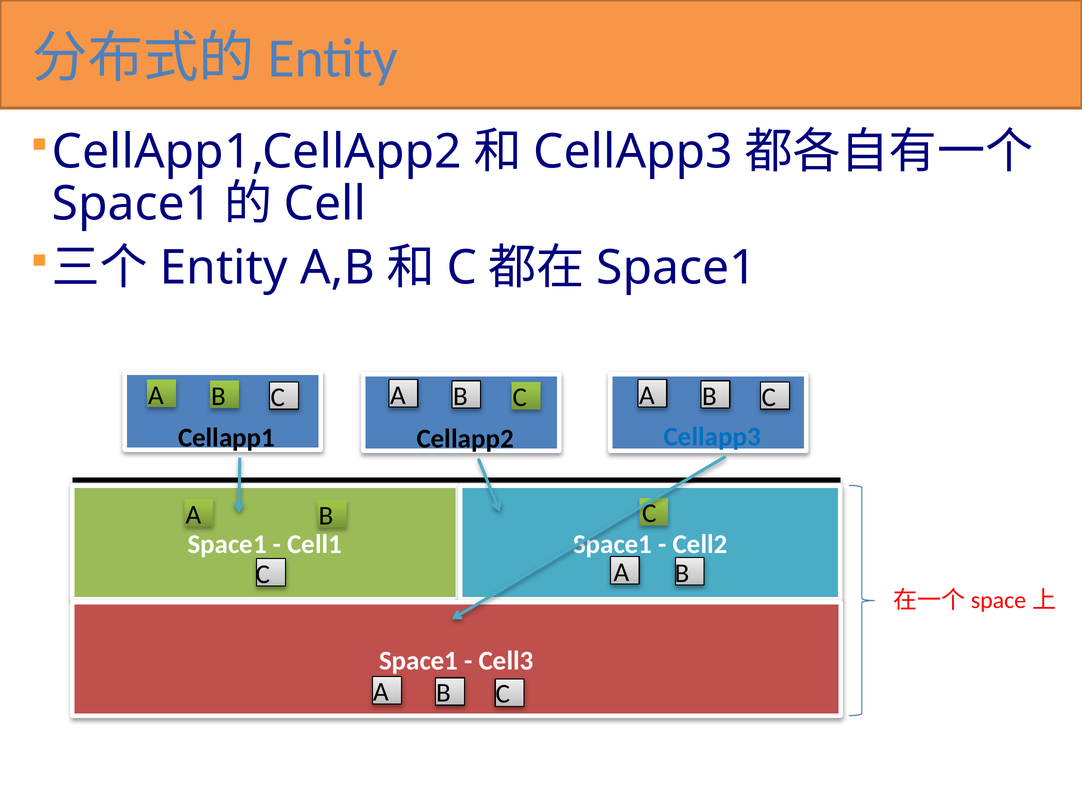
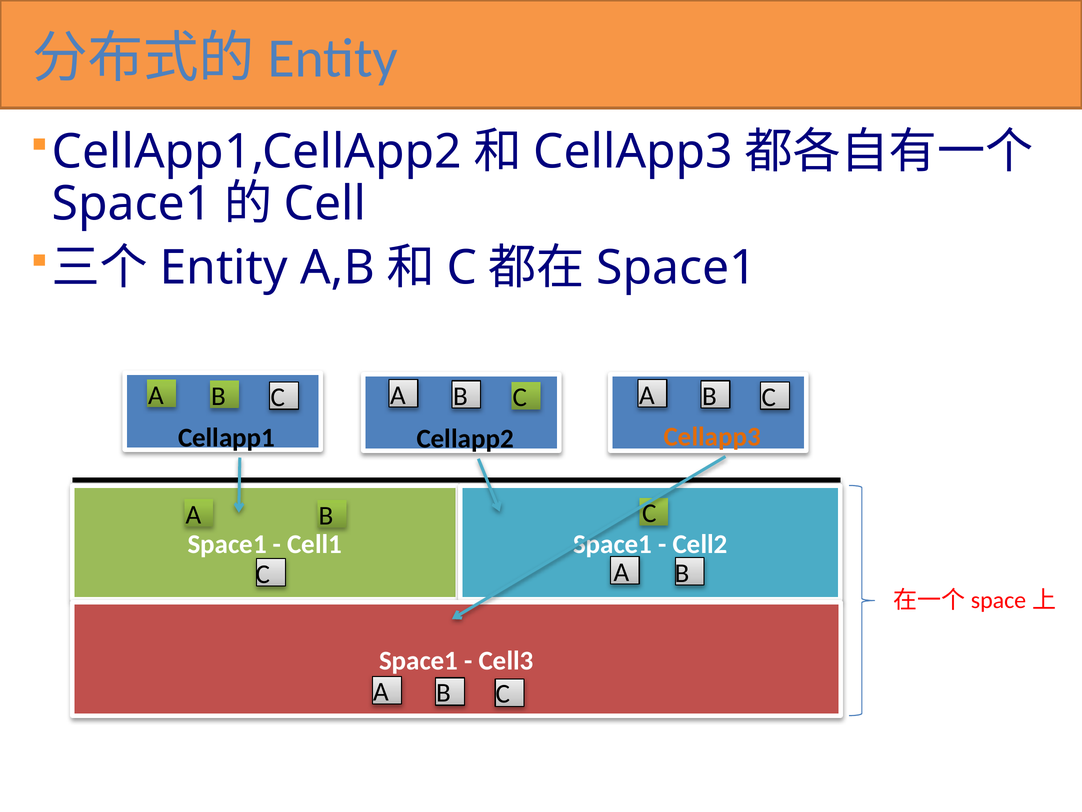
Cellapp3 at (712, 437) colour: blue -> orange
